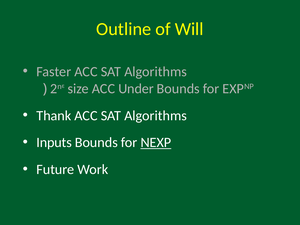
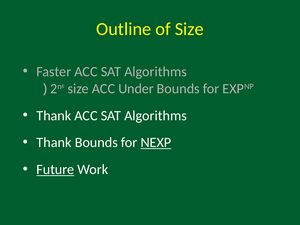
of Will: Will -> Size
Inputs at (54, 143): Inputs -> Thank
Future underline: none -> present
